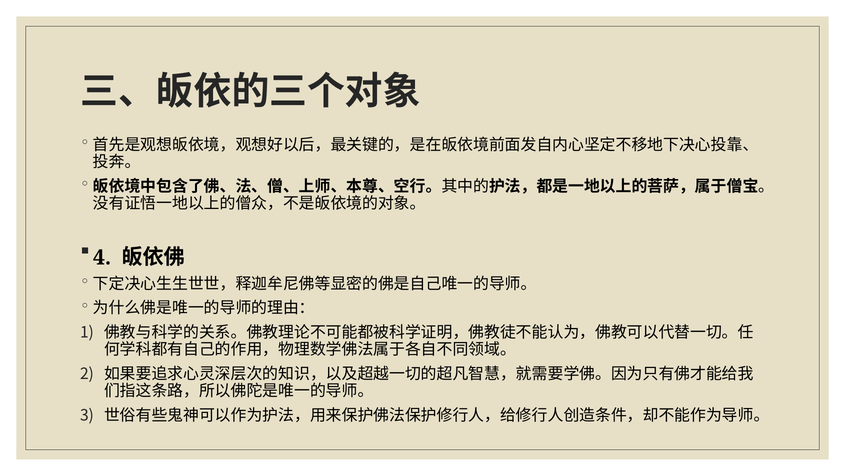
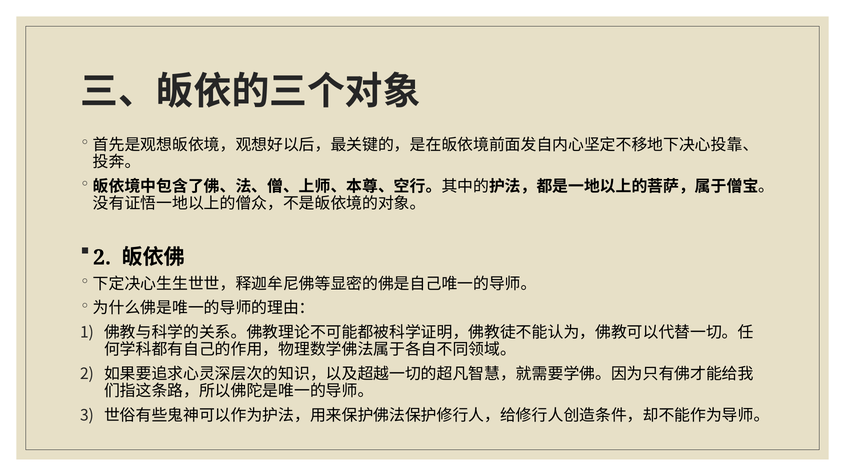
4 at (102, 257): 4 -> 2
